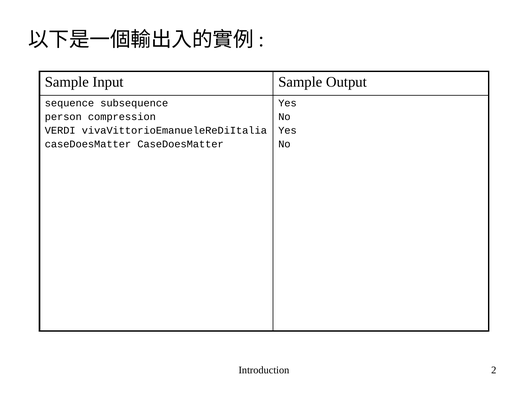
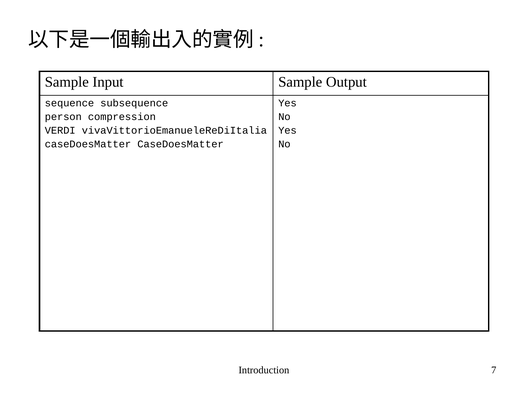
2: 2 -> 7
